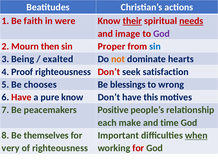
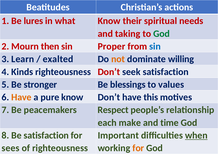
faith: faith -> lures
were: were -> what
their underline: present -> none
needs underline: present -> none
image: image -> taking
God at (162, 34) colour: purple -> green
Being: Being -> Learn
hearts: hearts -> willing
Proof: Proof -> Kinds
chooses: chooses -> stronger
wrong: wrong -> values
Have at (21, 97) colour: red -> orange
Positive: Positive -> Respect
Be themselves: themselves -> satisfaction
very: very -> sees
for at (138, 148) colour: red -> orange
